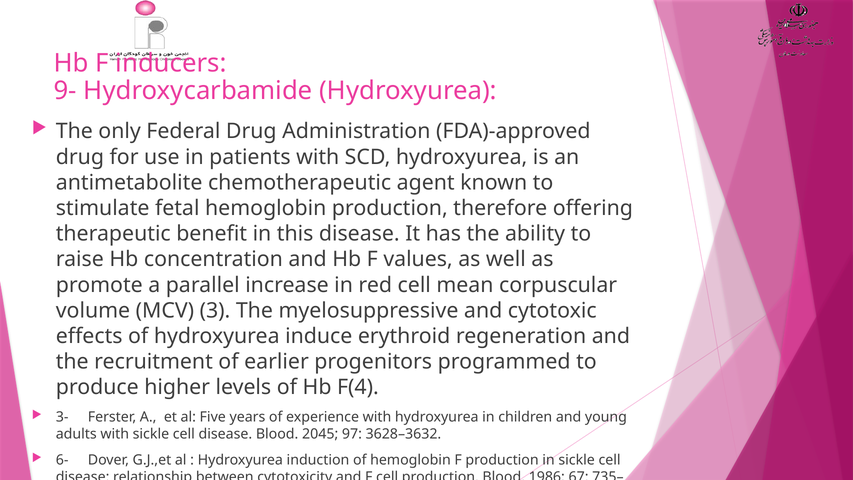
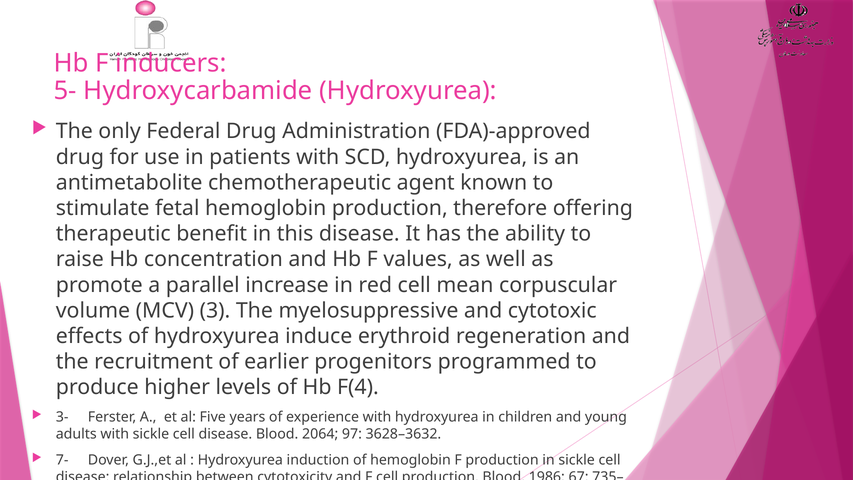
9-: 9- -> 5-
2045: 2045 -> 2064
6-: 6- -> 7-
